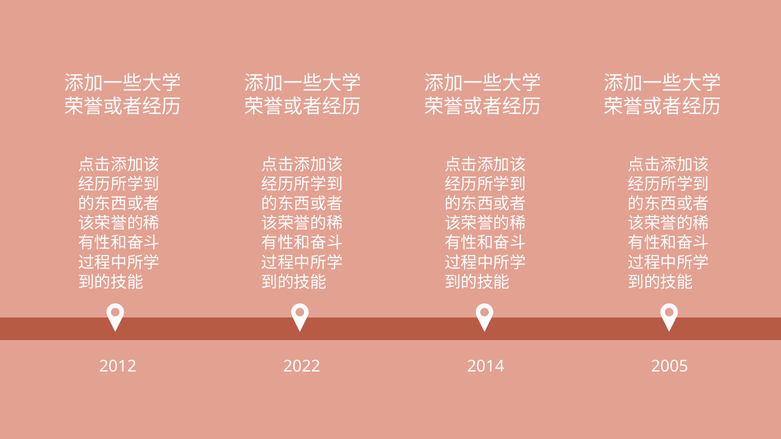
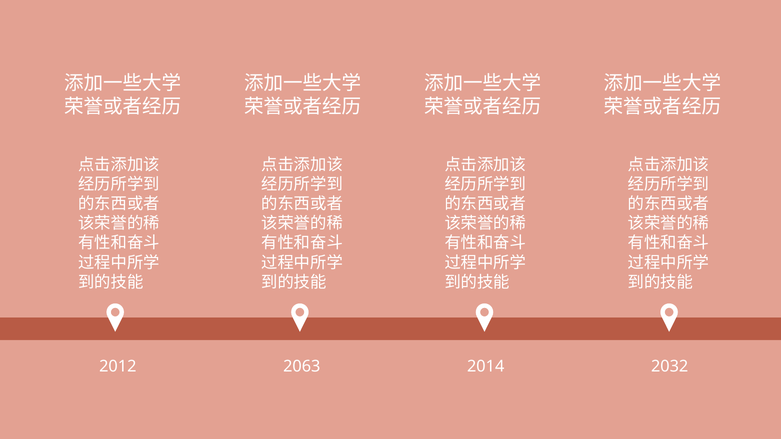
2022: 2022 -> 2063
2005: 2005 -> 2032
